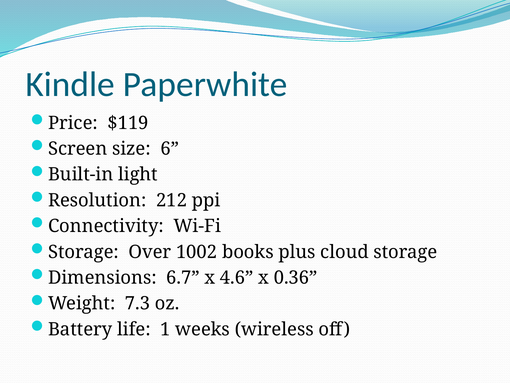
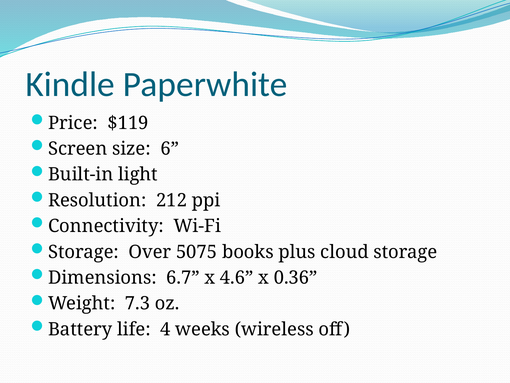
1002: 1002 -> 5075
1: 1 -> 4
